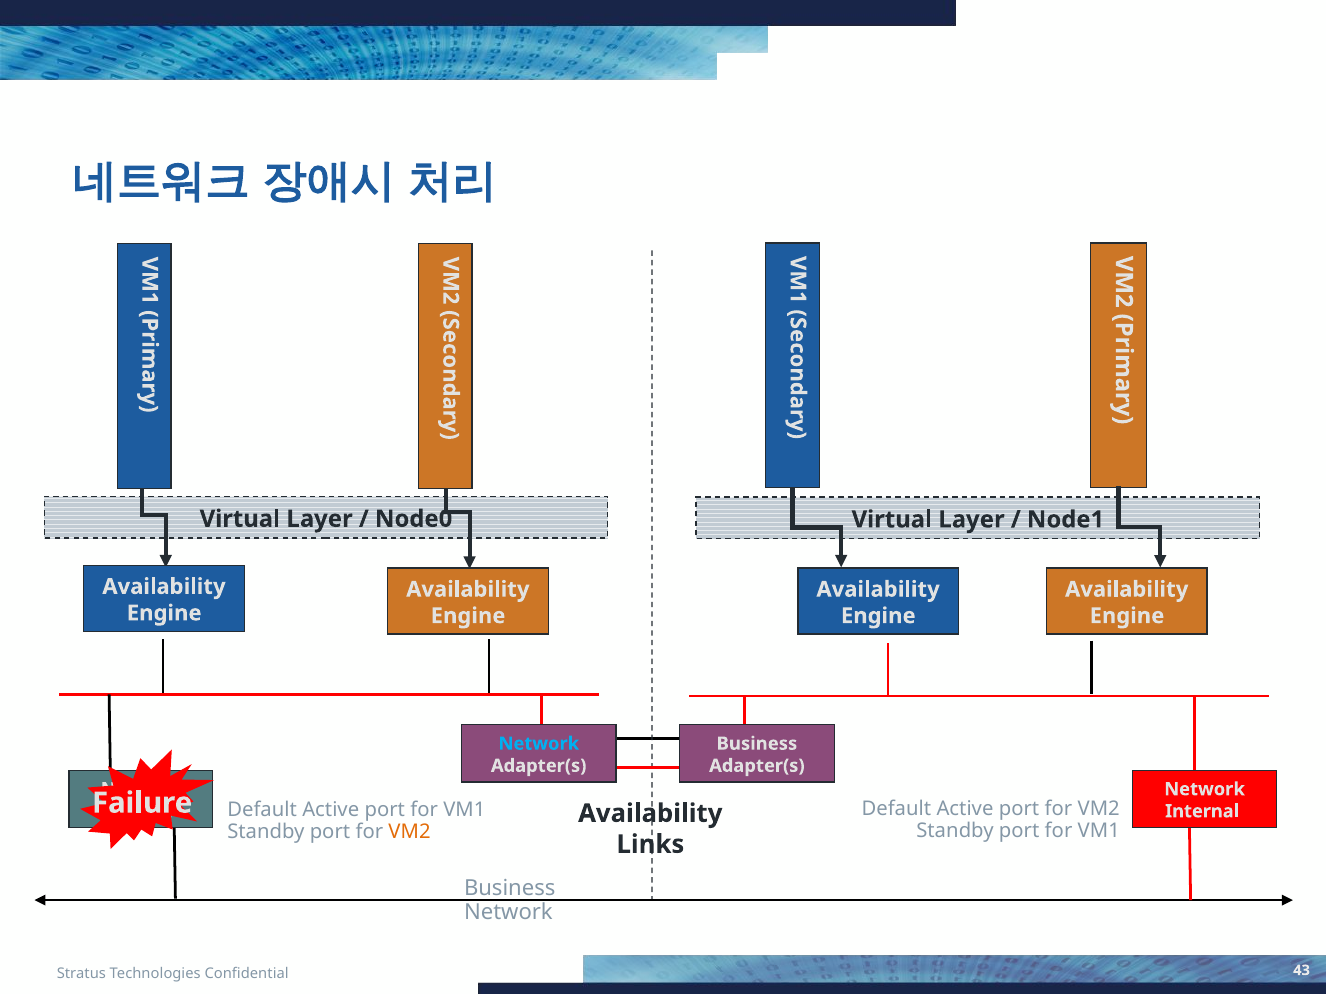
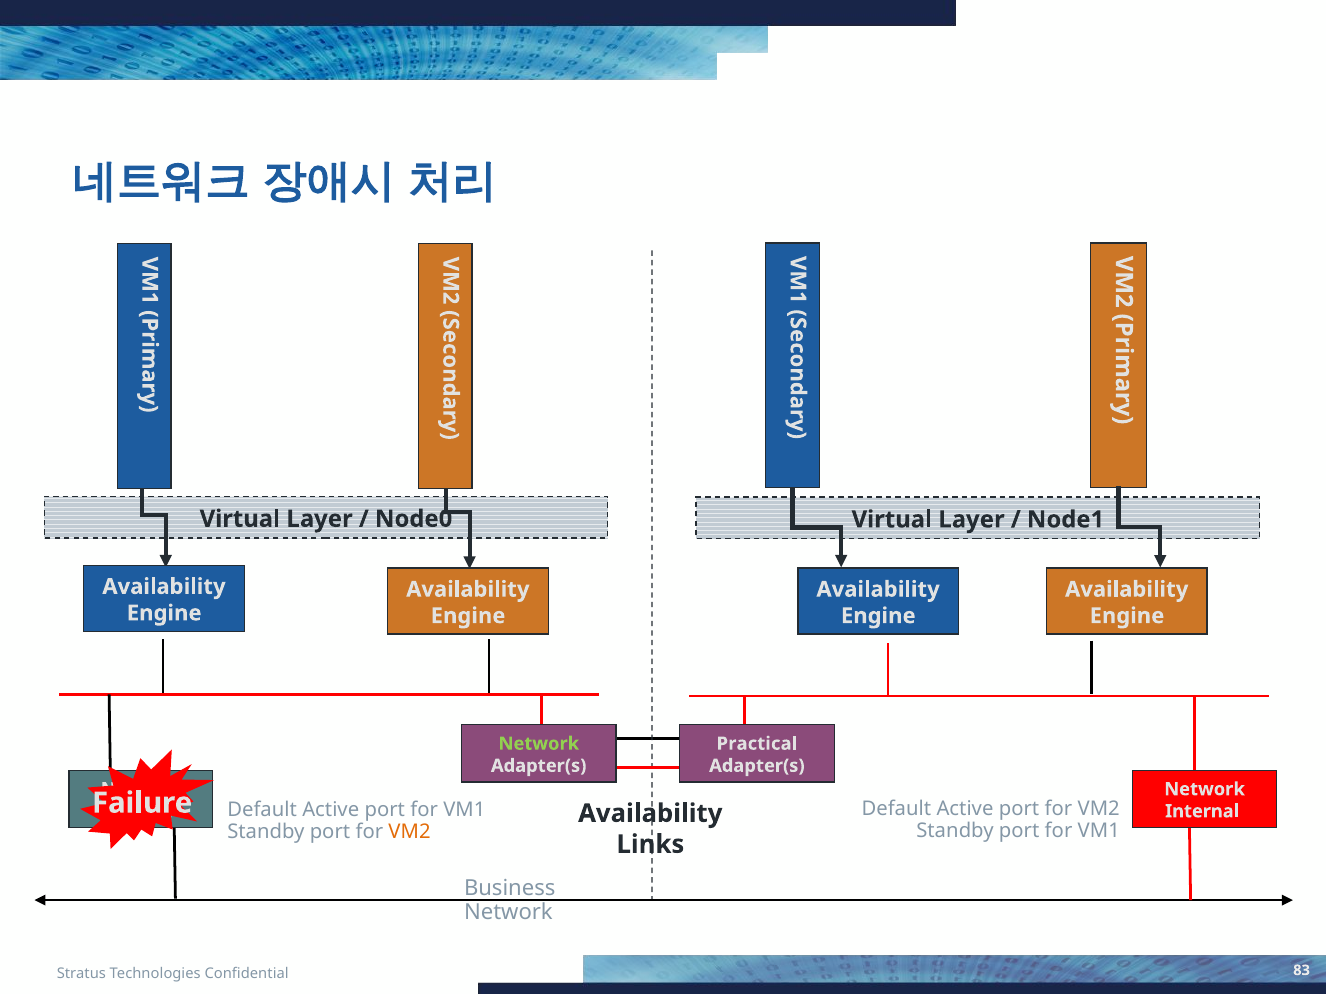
Network at (539, 744) colour: light blue -> light green
Business at (757, 744): Business -> Practical
43: 43 -> 83
